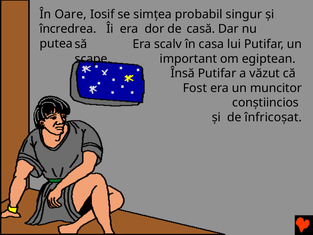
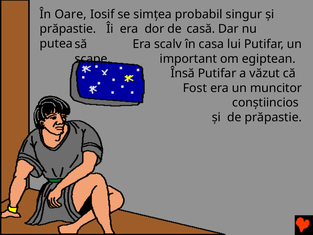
încredrea at (68, 29): încredrea -> prăpastie
de înfricoşat: înfricoşat -> prăpastie
